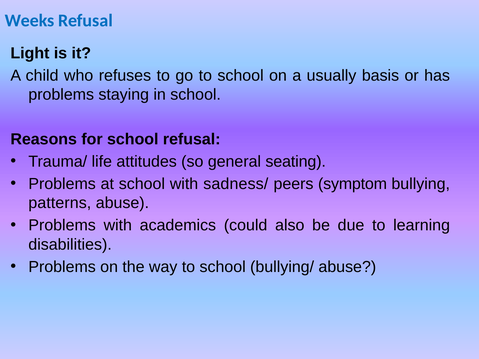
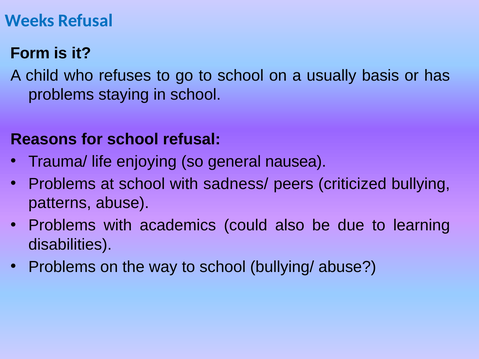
Light: Light -> Form
attitudes: attitudes -> enjoying
seating: seating -> nausea
symptom: symptom -> criticized
